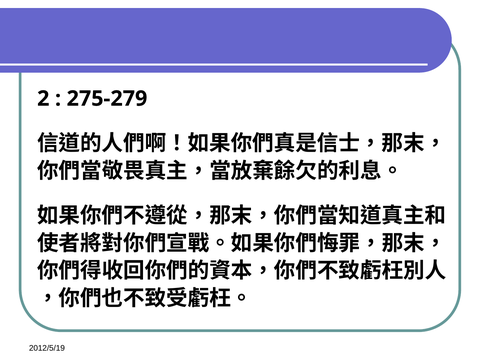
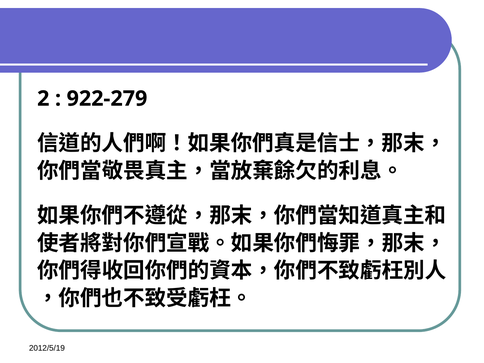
275-279: 275-279 -> 922-279
